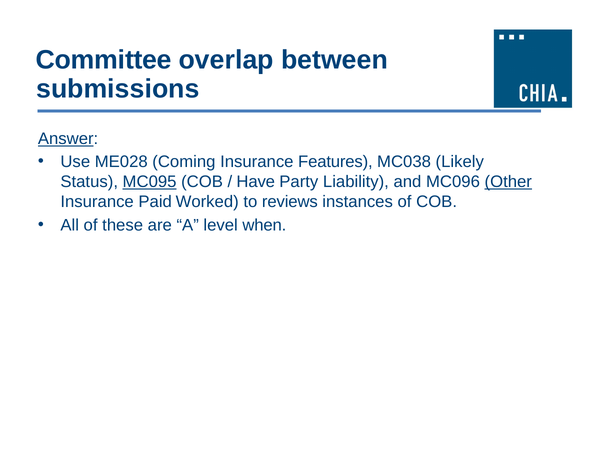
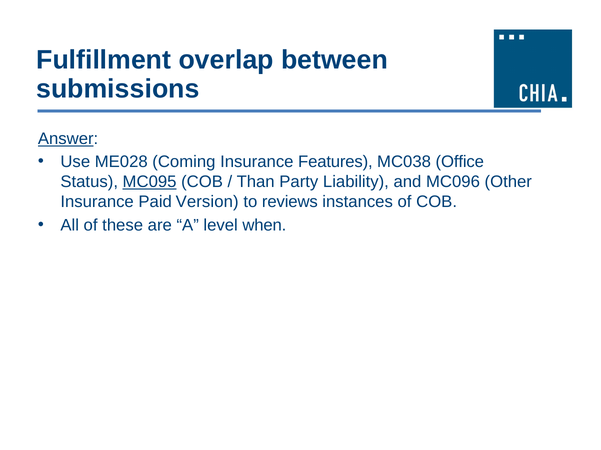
Committee: Committee -> Fulfillment
Likely: Likely -> Office
Have: Have -> Than
Other underline: present -> none
Worked: Worked -> Version
